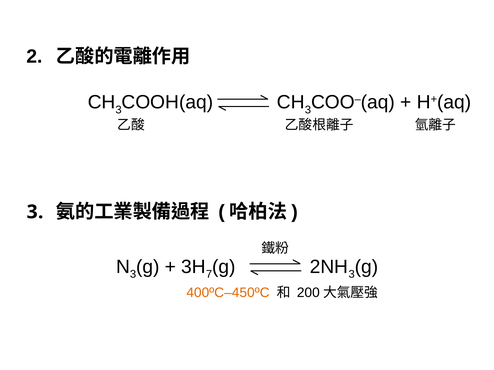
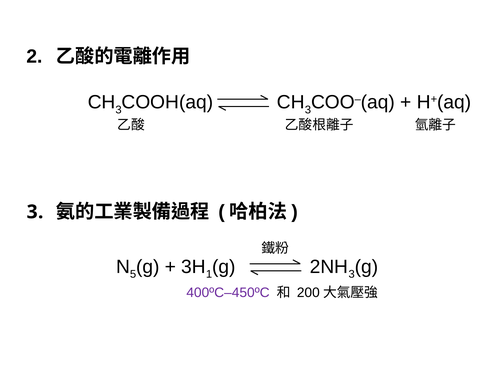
3 at (133, 275): 3 -> 5
7: 7 -> 1
400ºC–450ºC colour: orange -> purple
